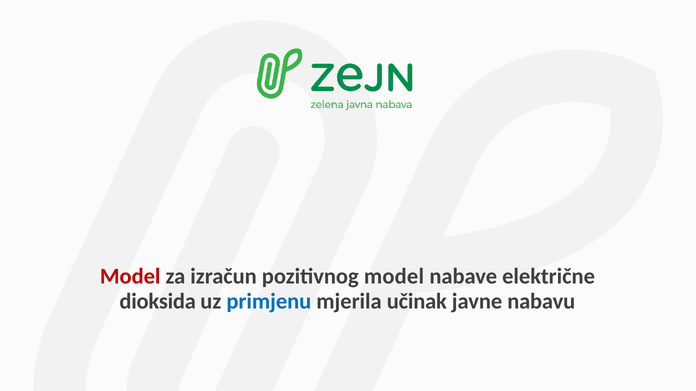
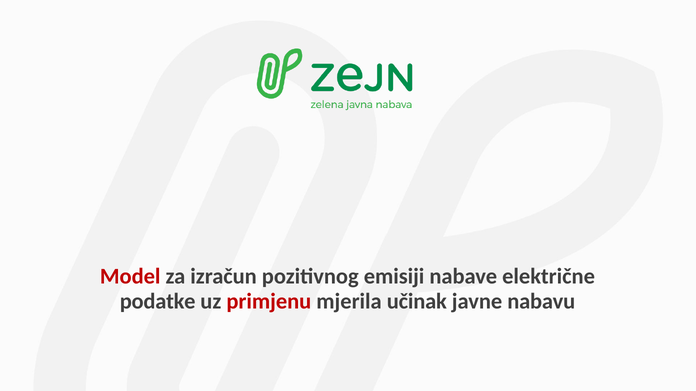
pozitivnog model: model -> emisiji
dioksida: dioksida -> podatke
primjenu colour: blue -> red
